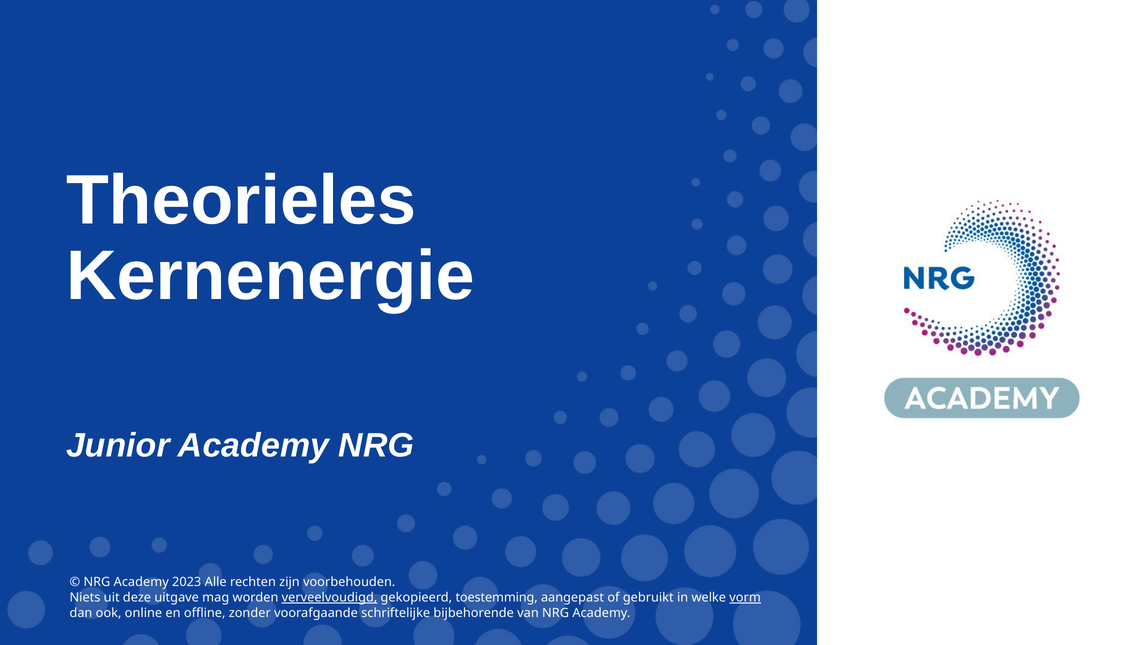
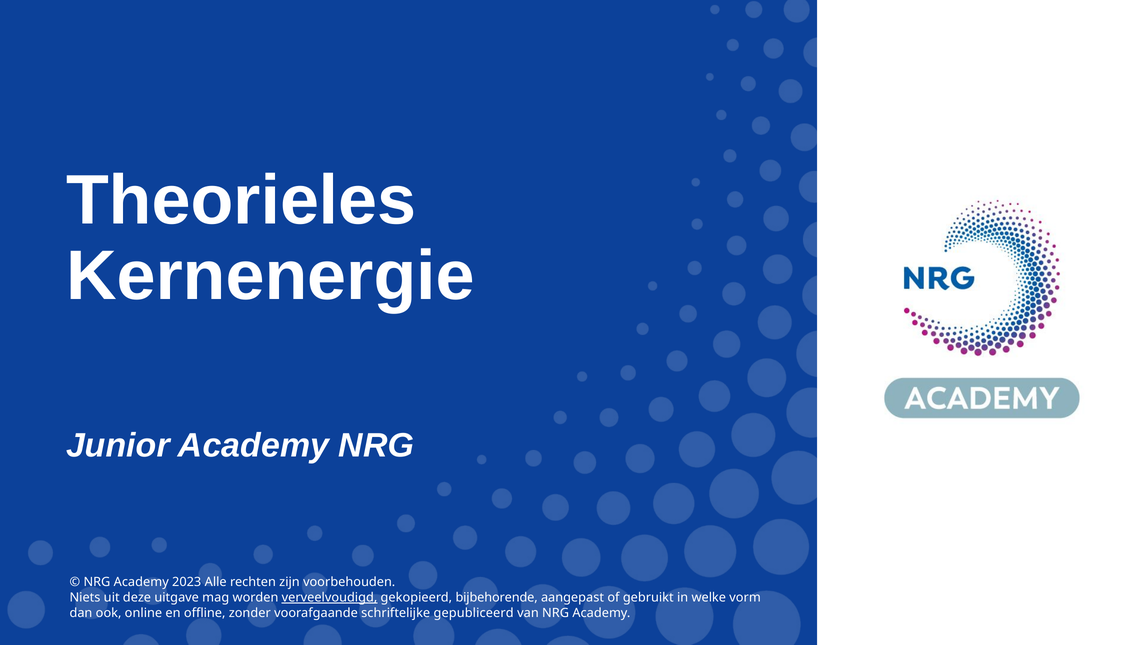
toestemming: toestemming -> bijbehorende
vorm underline: present -> none
bijbehorende: bijbehorende -> gepubliceerd
